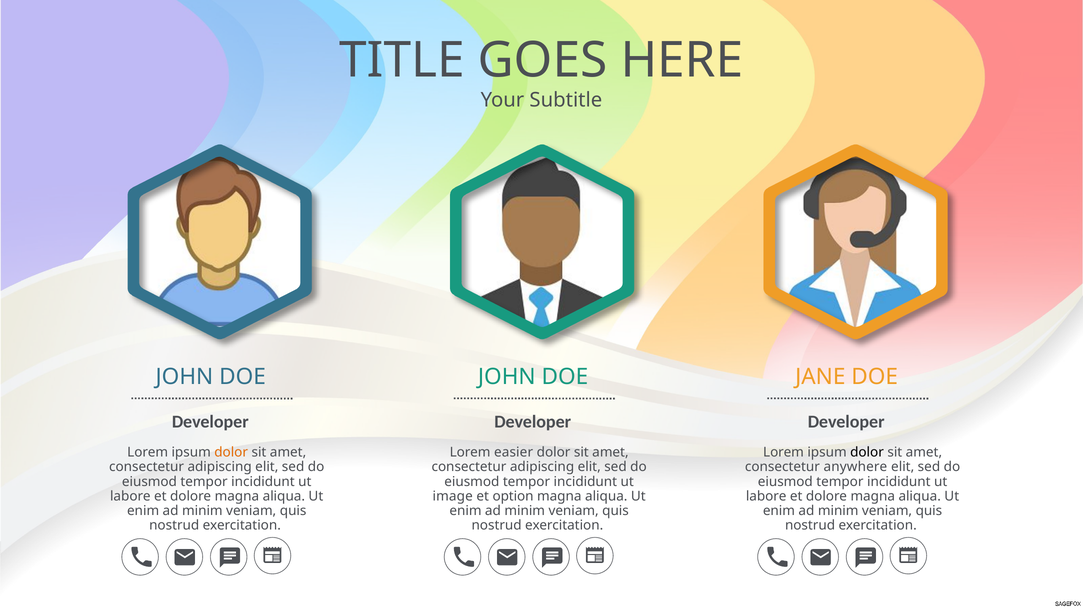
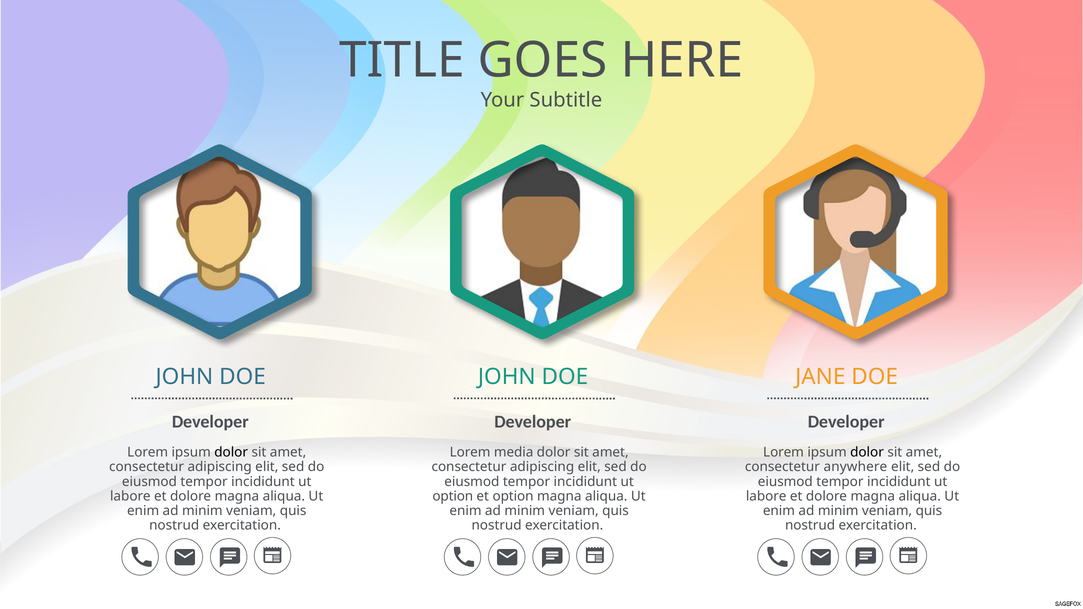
dolor at (231, 453) colour: orange -> black
easier: easier -> media
image at (453, 496): image -> option
